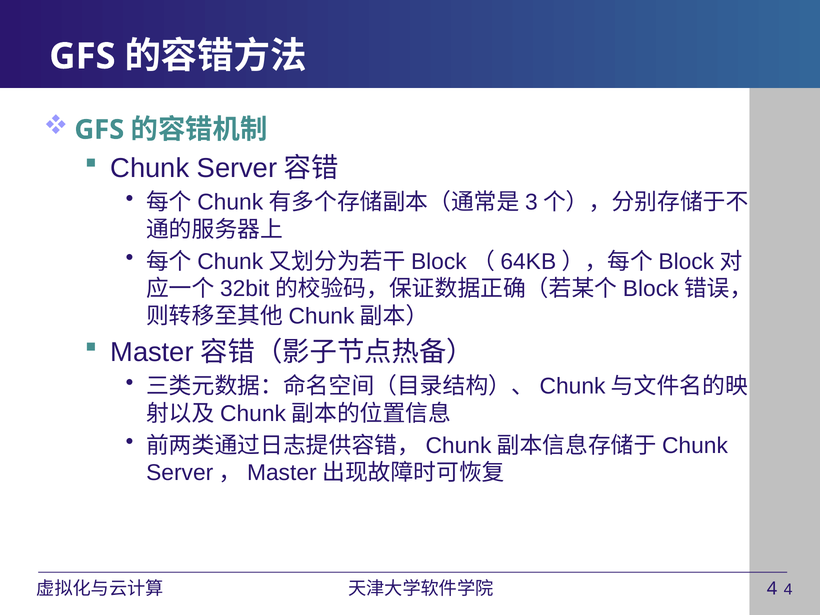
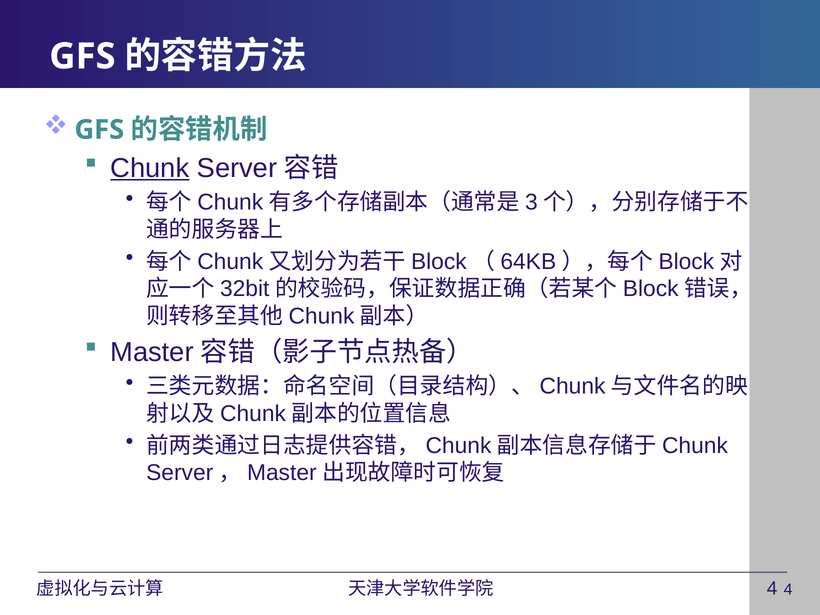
Chunk underline: none -> present
